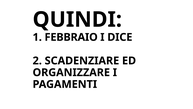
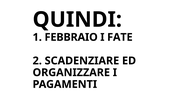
DICE: DICE -> FATE
